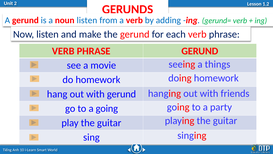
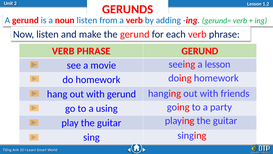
a things: things -> lesson
a going: going -> using
